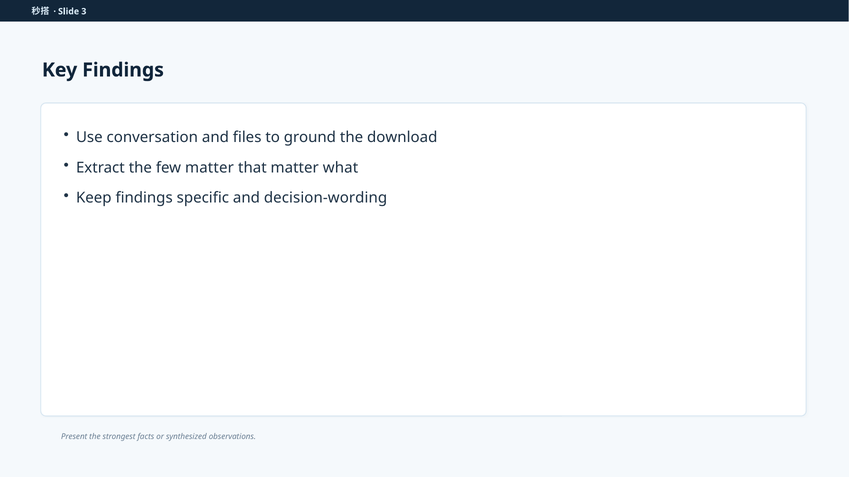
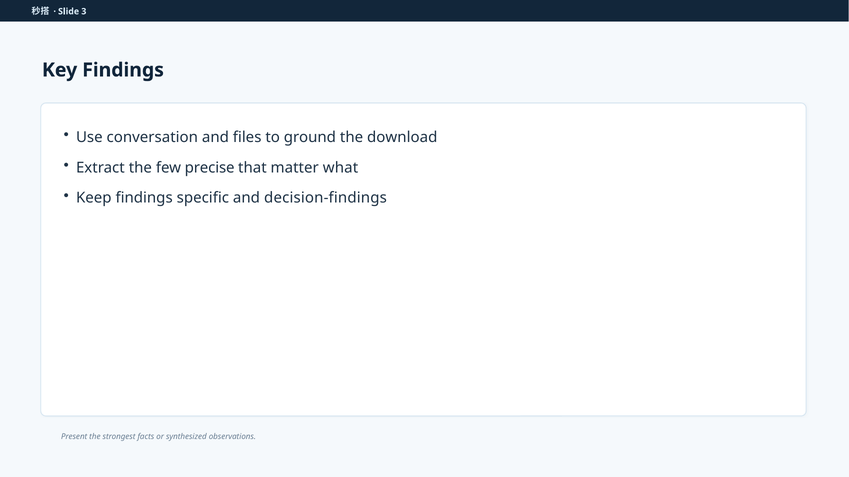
few matter: matter -> precise
decision-wording: decision-wording -> decision-findings
